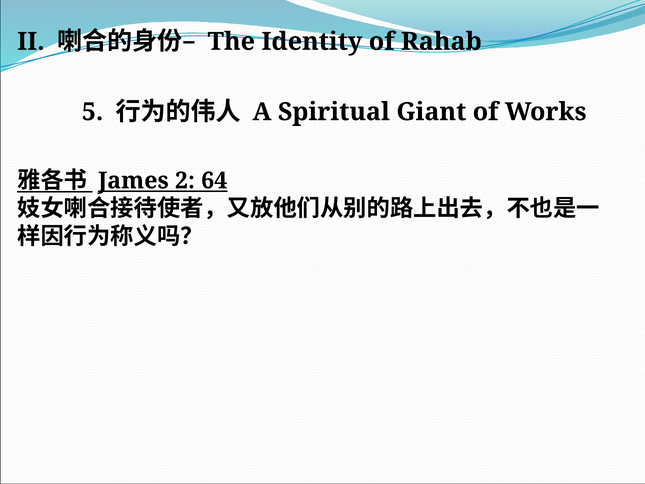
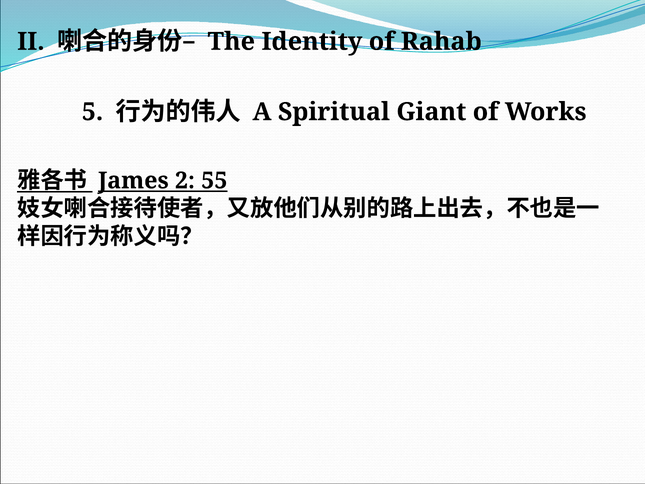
64: 64 -> 55
